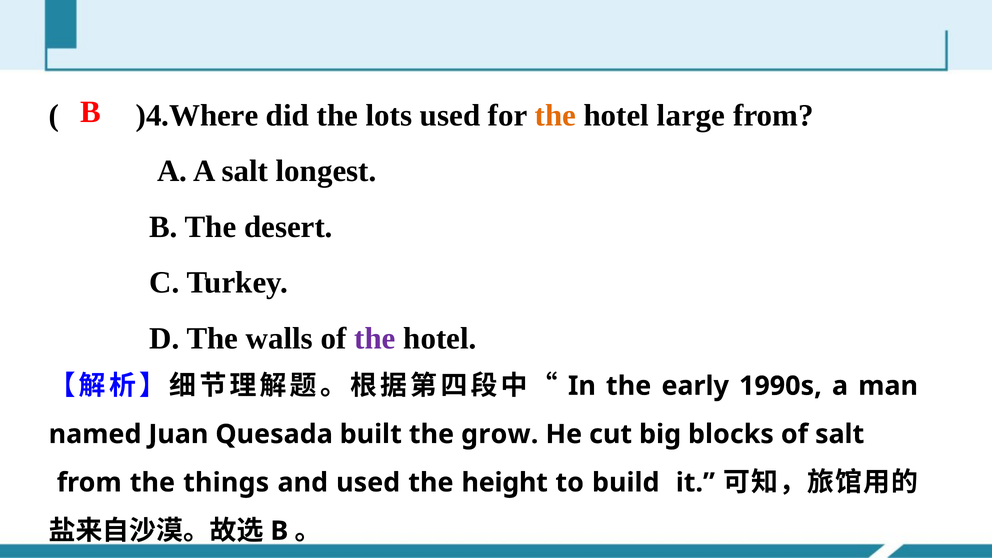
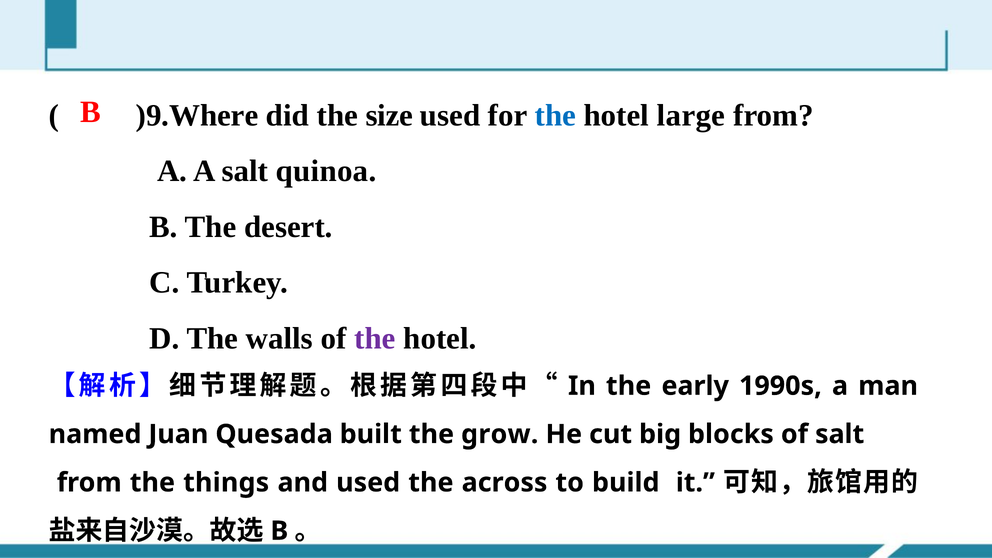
)4.Where: )4.Where -> )9.Where
lots: lots -> size
the at (555, 115) colour: orange -> blue
longest: longest -> quinoa
height: height -> across
